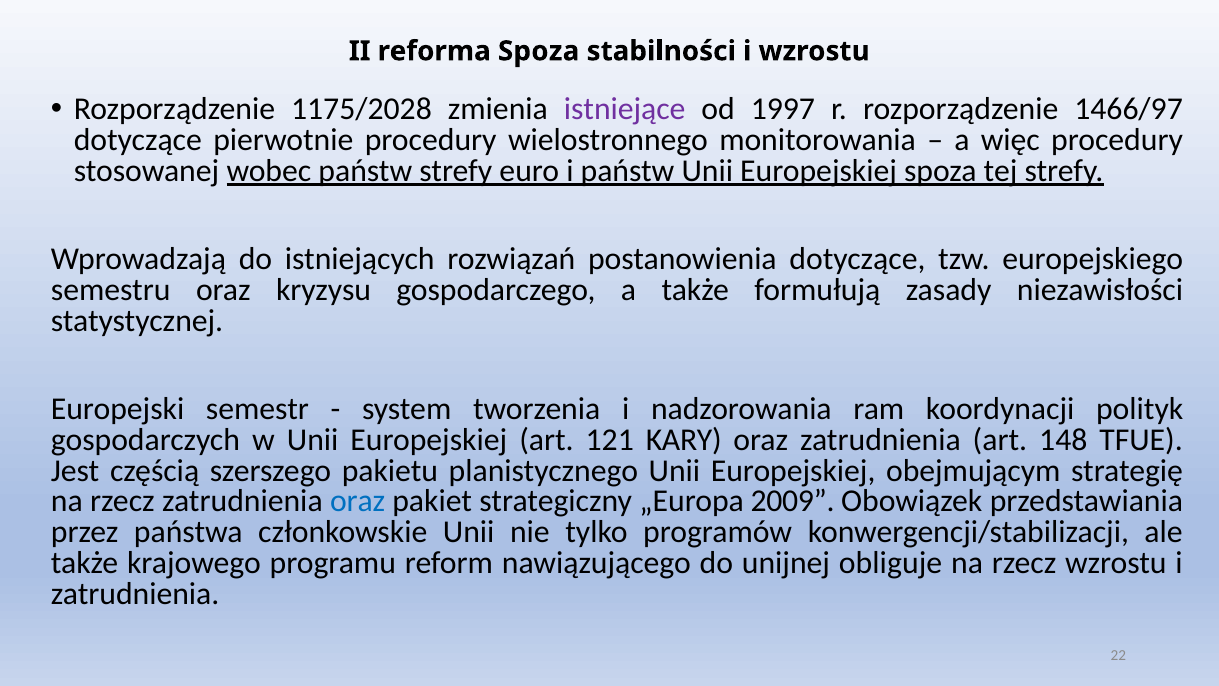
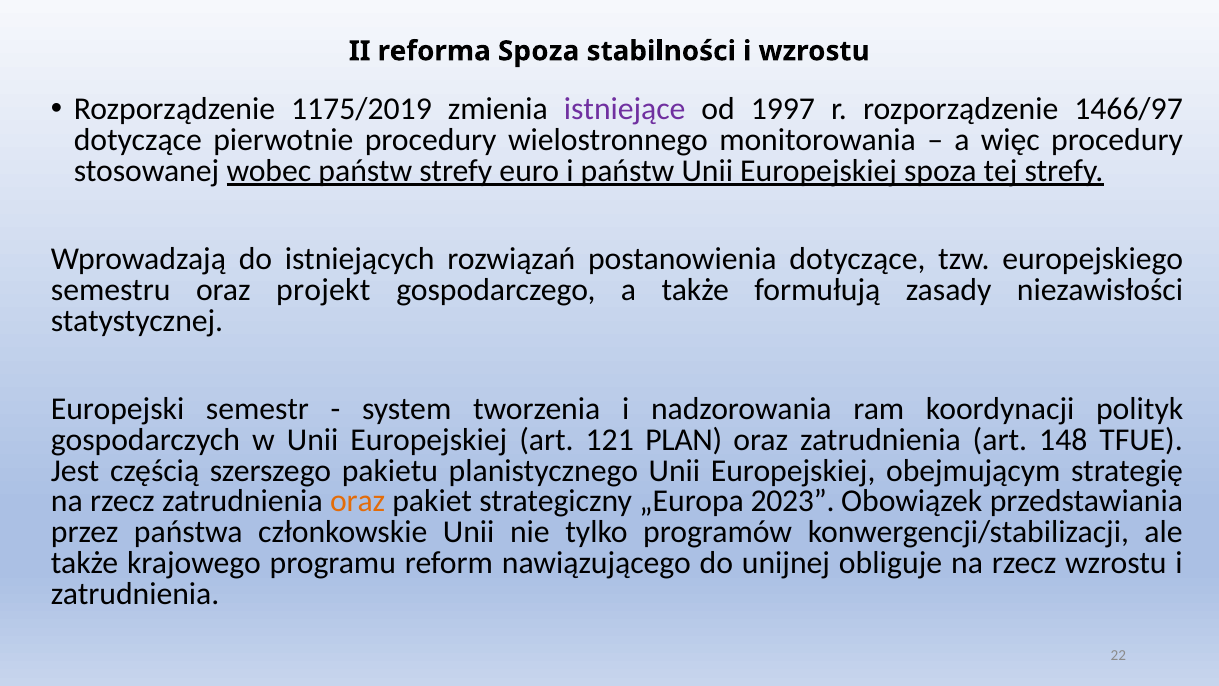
1175/2028: 1175/2028 -> 1175/2019
kryzysu: kryzysu -> projekt
KARY: KARY -> PLAN
oraz at (358, 501) colour: blue -> orange
2009: 2009 -> 2023
